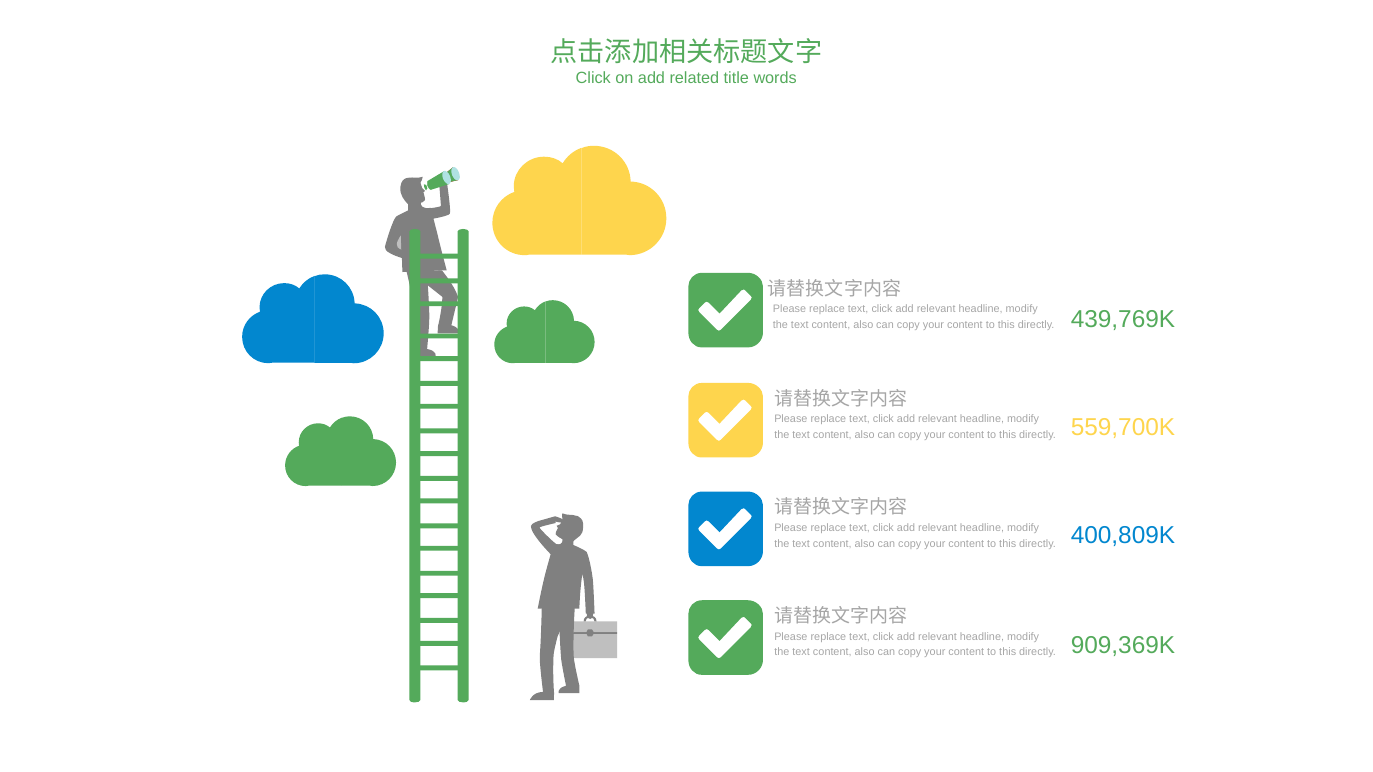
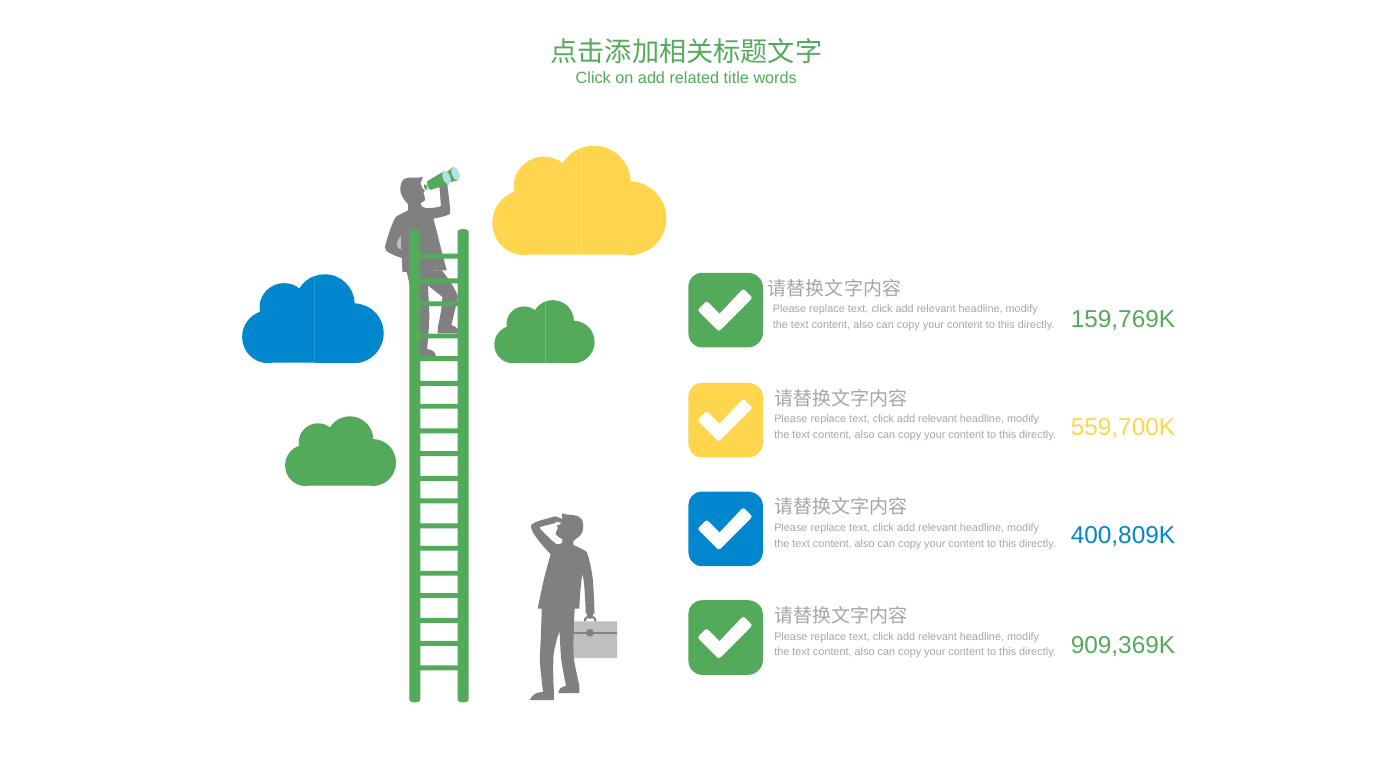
439,769K: 439,769K -> 159,769K
